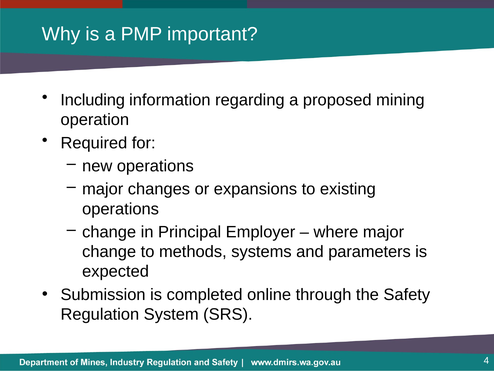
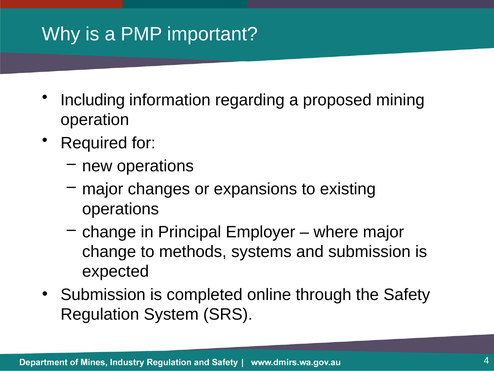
and parameters: parameters -> submission
